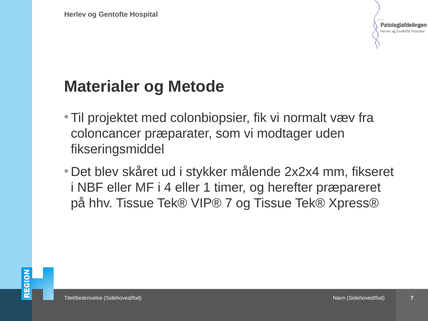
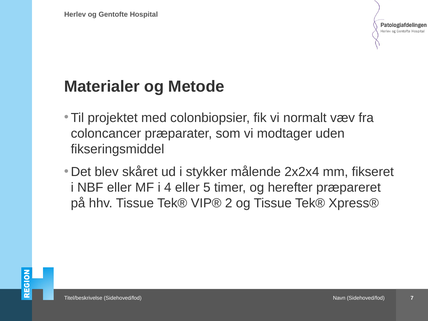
1: 1 -> 5
VIP® 7: 7 -> 2
